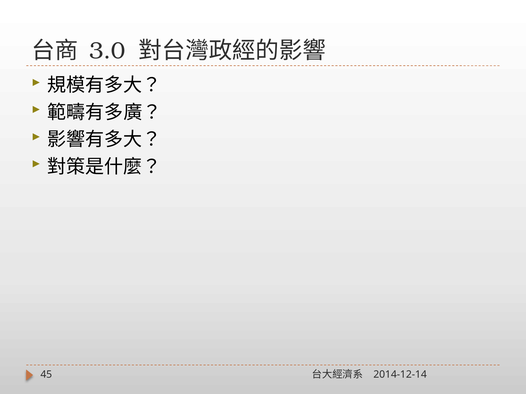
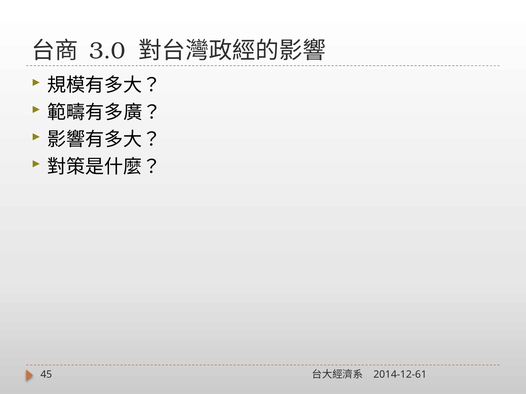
2014-12-14: 2014-12-14 -> 2014-12-61
